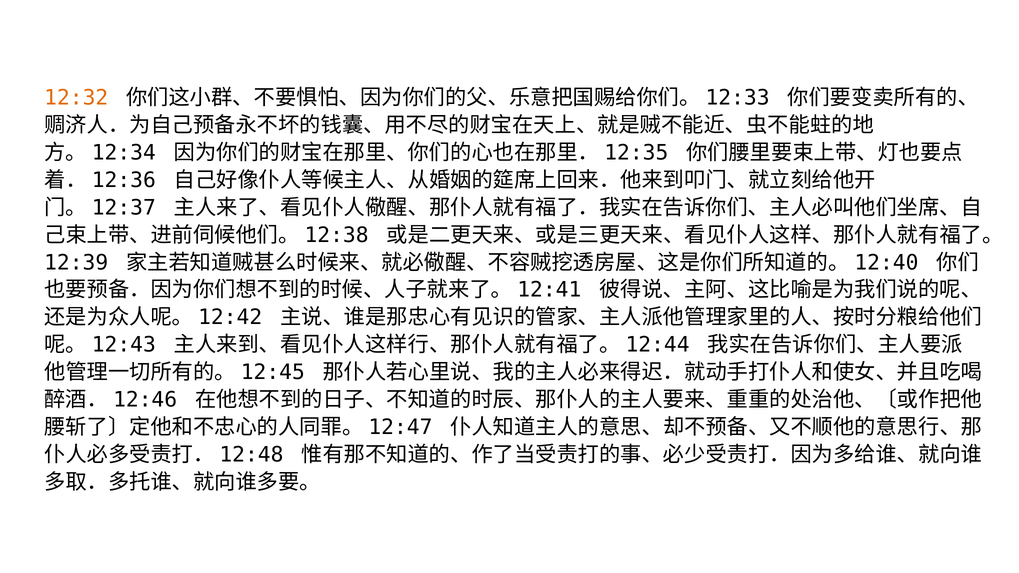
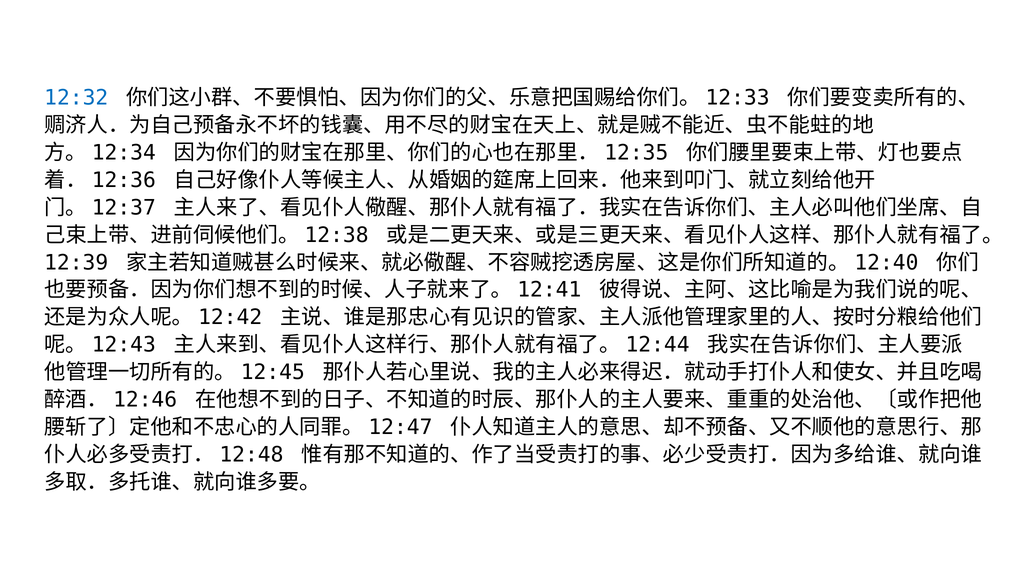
12:32 colour: orange -> blue
